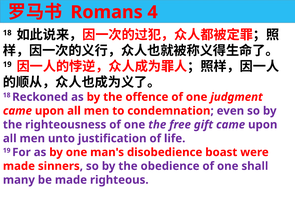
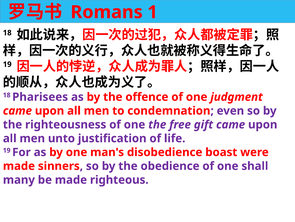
4: 4 -> 1
Reckoned: Reckoned -> Pharisees
